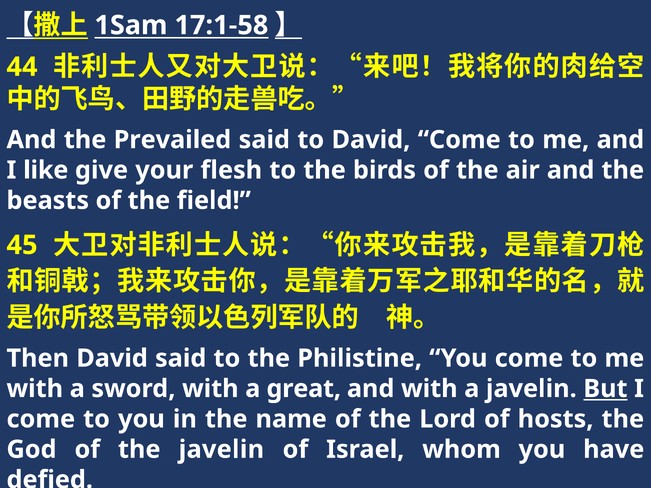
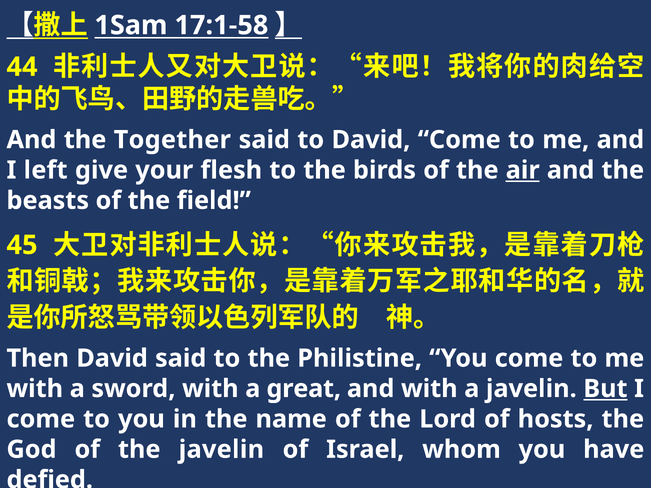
Prevailed: Prevailed -> Together
like: like -> left
air underline: none -> present
